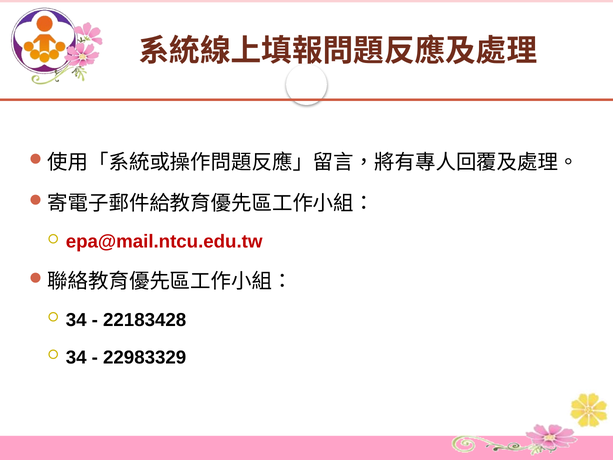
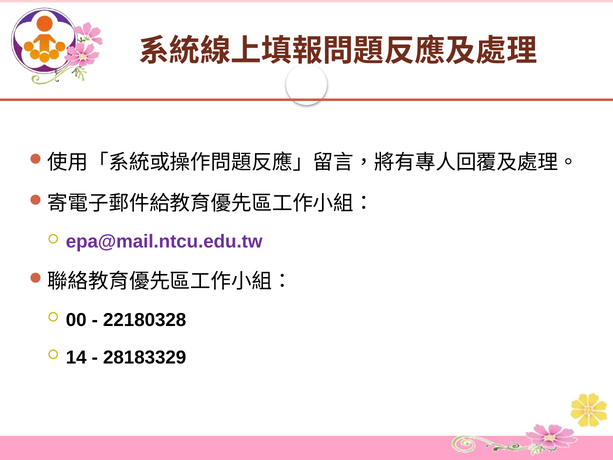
epa@mail.ntcu.edu.tw colour: red -> purple
34 at (76, 320): 34 -> 00
22183428: 22183428 -> 22180328
34 at (76, 357): 34 -> 14
22983329: 22983329 -> 28183329
